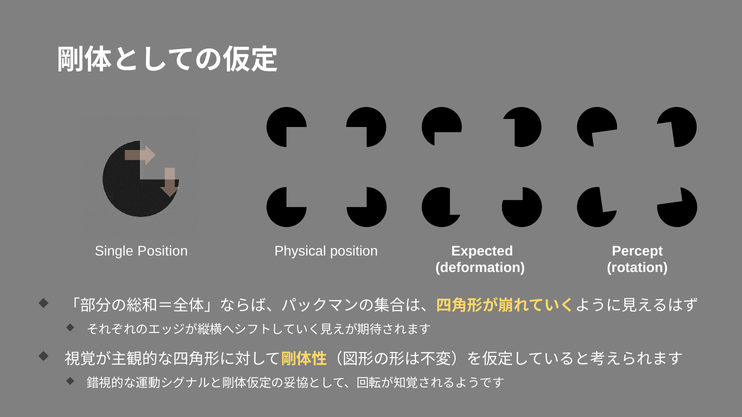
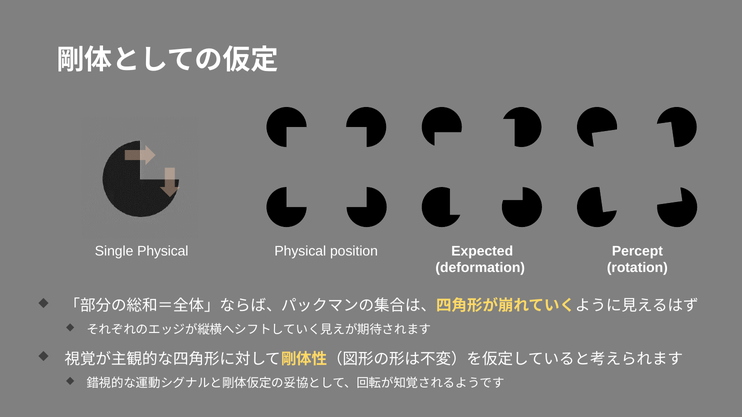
Single Position: Position -> Physical
